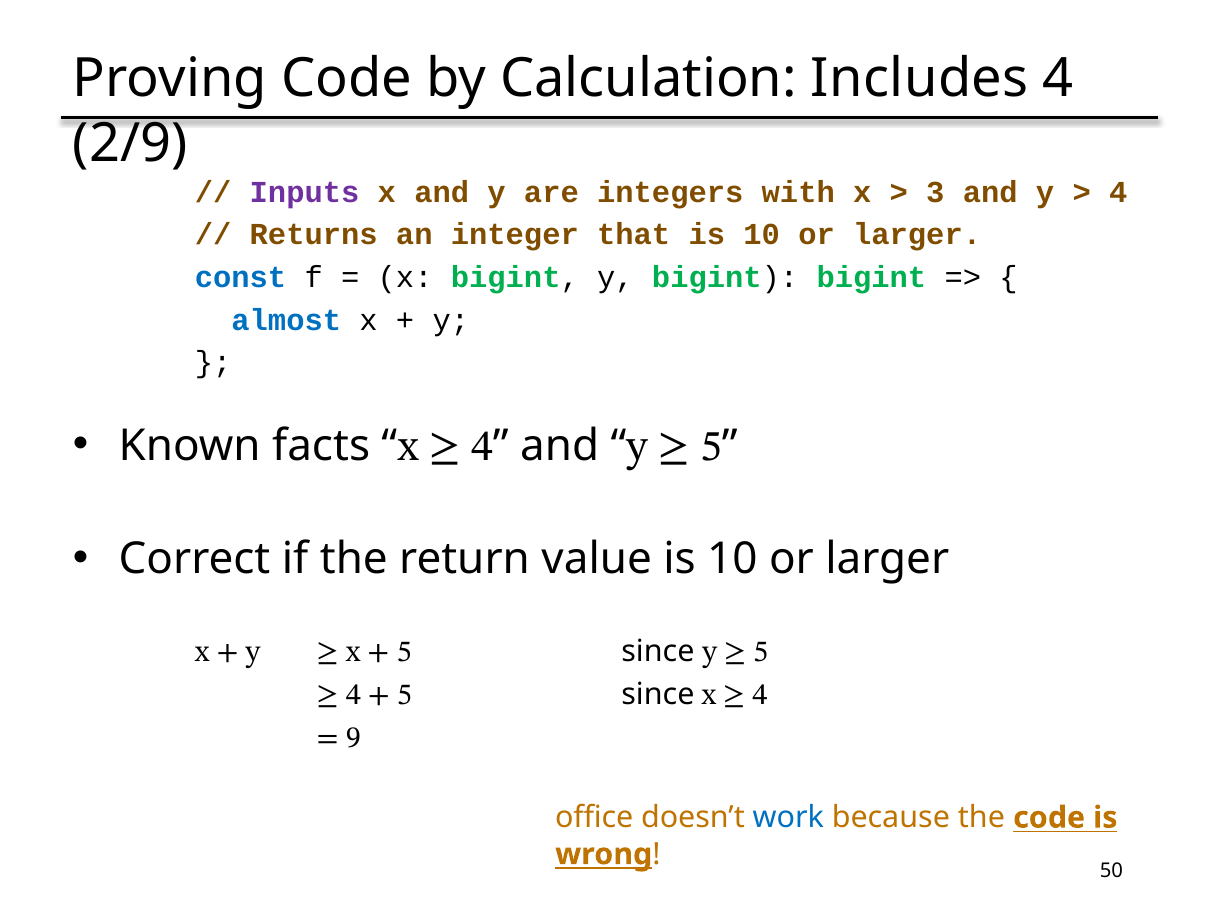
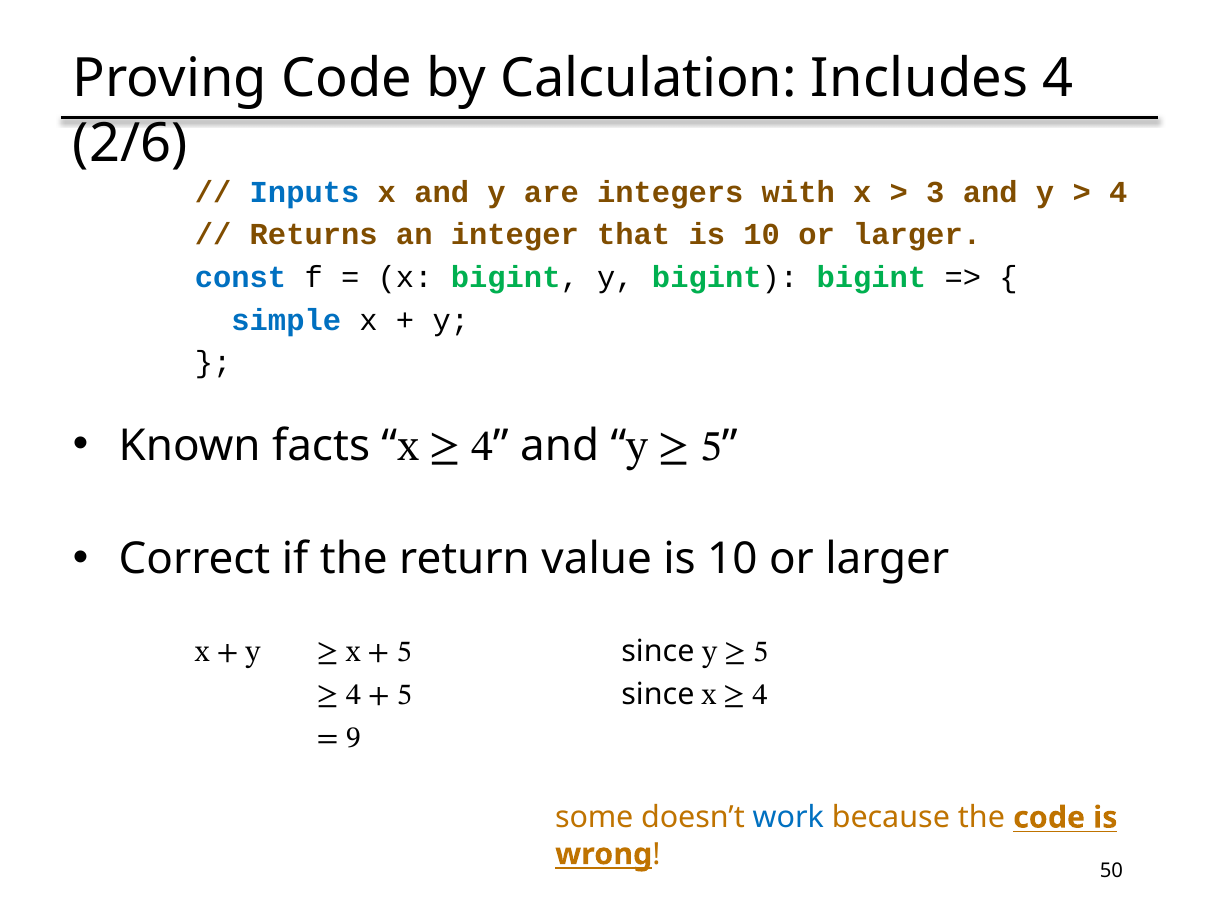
2/9: 2/9 -> 2/6
Inputs colour: purple -> blue
almost: almost -> simple
office: office -> some
